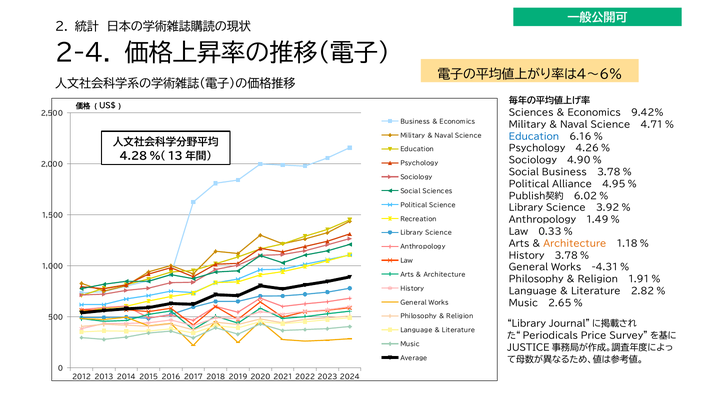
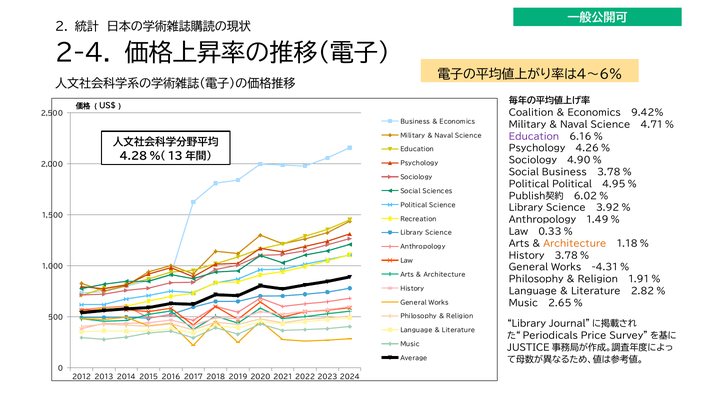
Sciences at (531, 113): Sciences -> Coalition
Education at (534, 137) colour: blue -> purple
Political Alliance: Alliance -> Political
